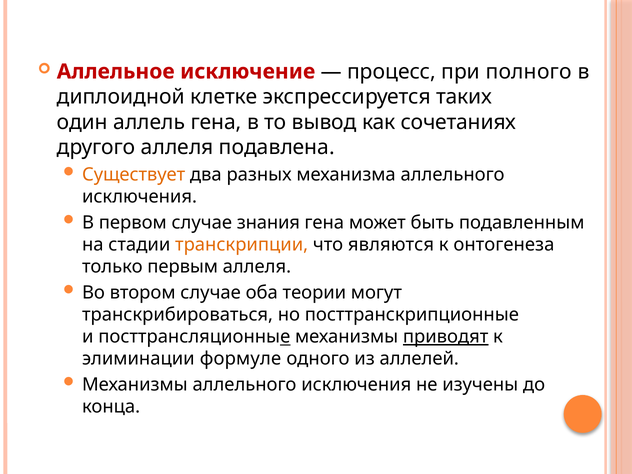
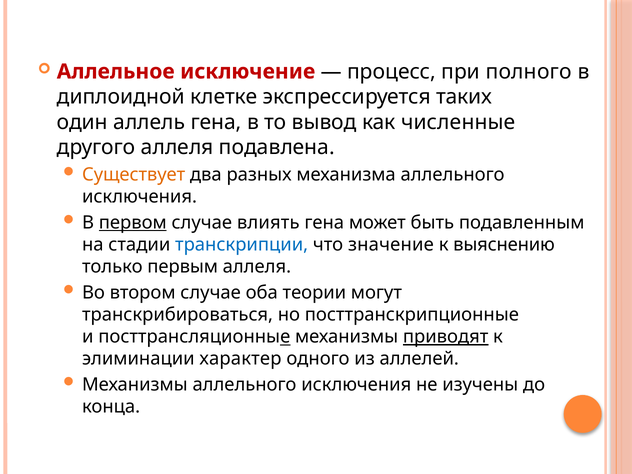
сочетаниях: сочетаниях -> численные
первом underline: none -> present
знания: знания -> влиять
транскрипции colour: orange -> blue
являются: являются -> значение
онтогенеза: онтогенеза -> выяснению
формуле: формуле -> характер
